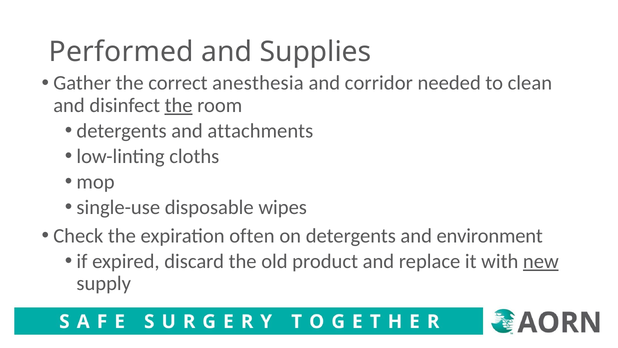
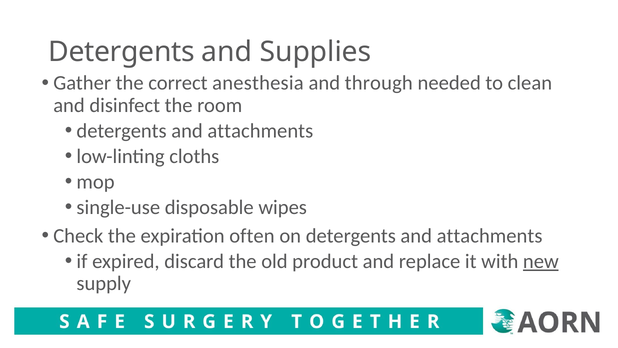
Performed at (121, 52): Performed -> Detergents
corridor: corridor -> through
the at (179, 105) underline: present -> none
on detergents and environment: environment -> attachments
